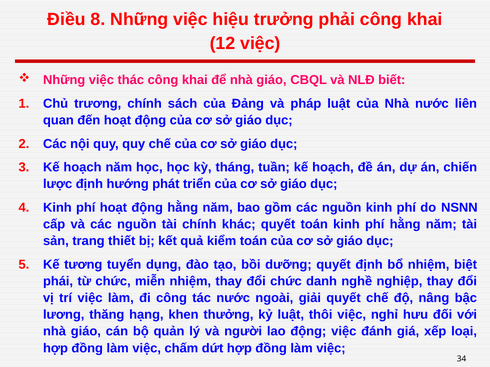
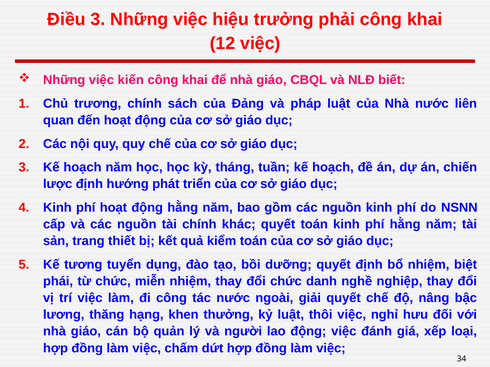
Điều 8: 8 -> 3
thác: thác -> kiến
